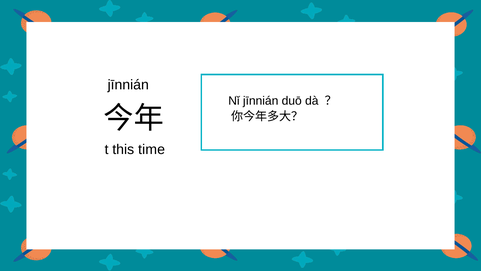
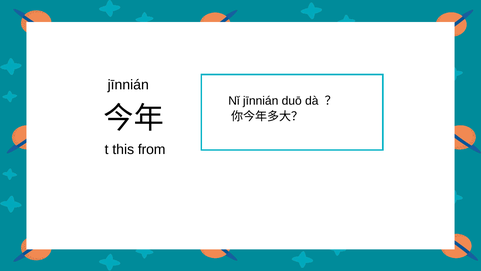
time: time -> from
